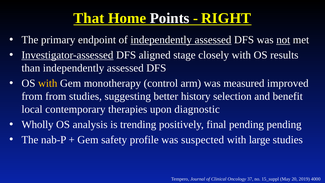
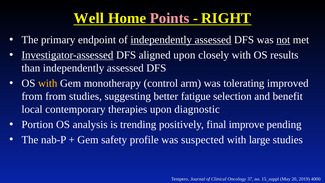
That: That -> Well
Points colour: white -> pink
aligned stage: stage -> upon
measured: measured -> tolerating
history: history -> fatigue
Wholly: Wholly -> Portion
final pending: pending -> improve
